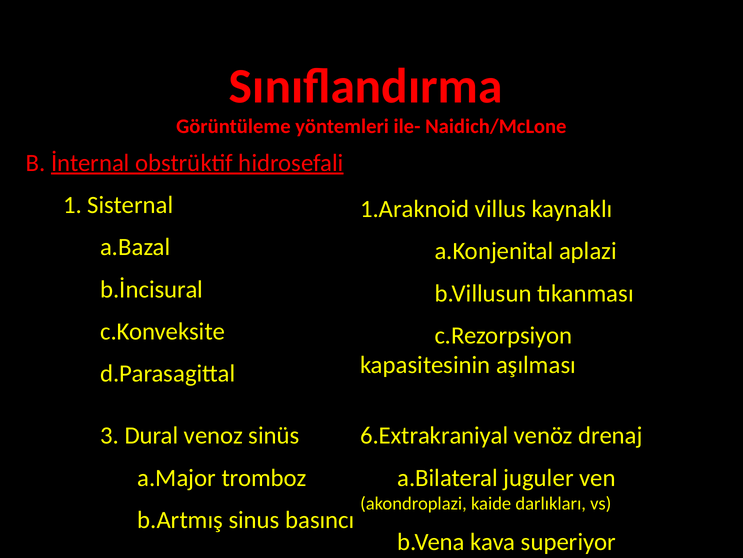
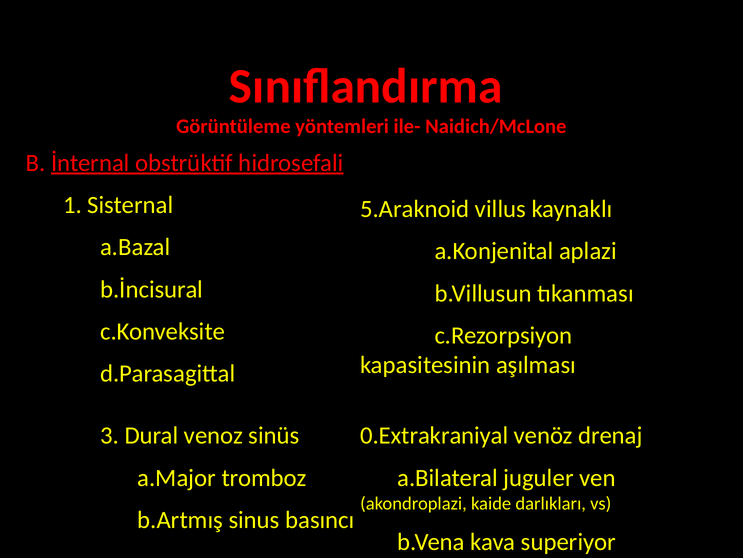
1.Araknoid: 1.Araknoid -> 5.Araknoid
6.Extrakraniyal: 6.Extrakraniyal -> 0.Extrakraniyal
